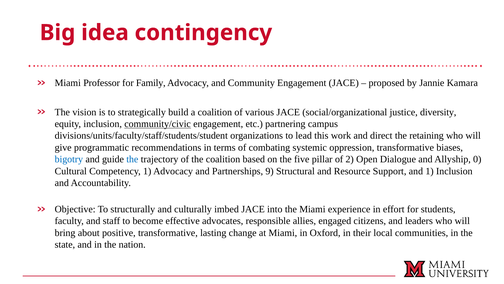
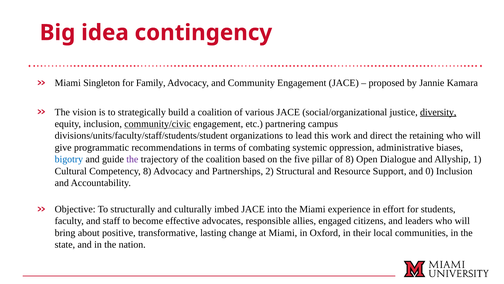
Professor: Professor -> Singleton
diversity underline: none -> present
oppression transformative: transformative -> administrative
the at (132, 159) colour: blue -> purple
of 2: 2 -> 8
0: 0 -> 1
Competency 1: 1 -> 8
9: 9 -> 2
and 1: 1 -> 0
